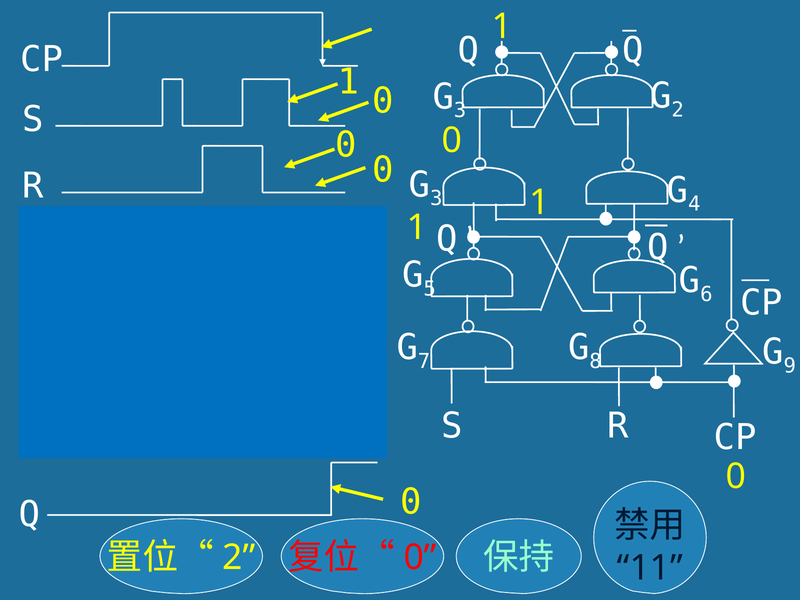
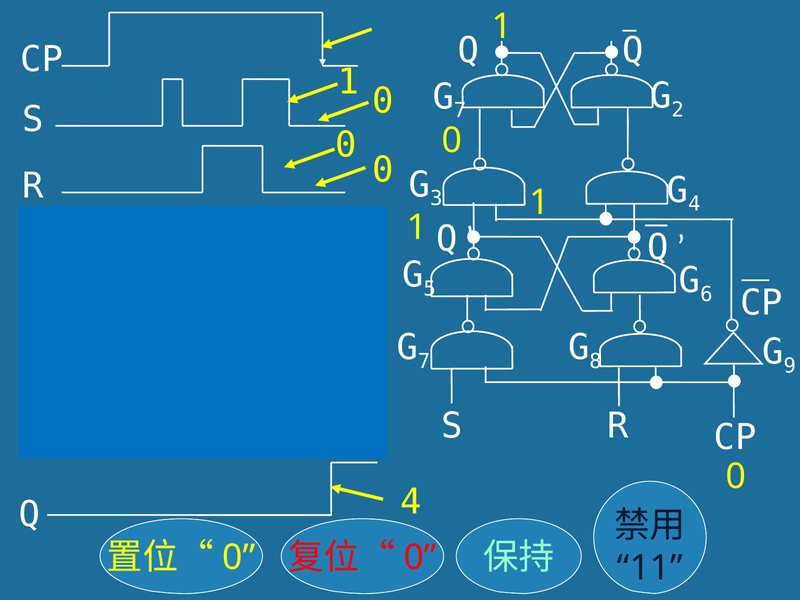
3 at (460, 111): 3 -> 7
0 at (411, 502): 0 -> 4
2 at (239, 558): 2 -> 0
